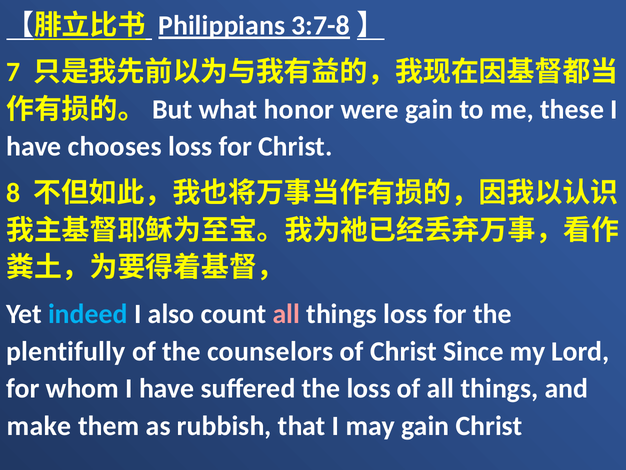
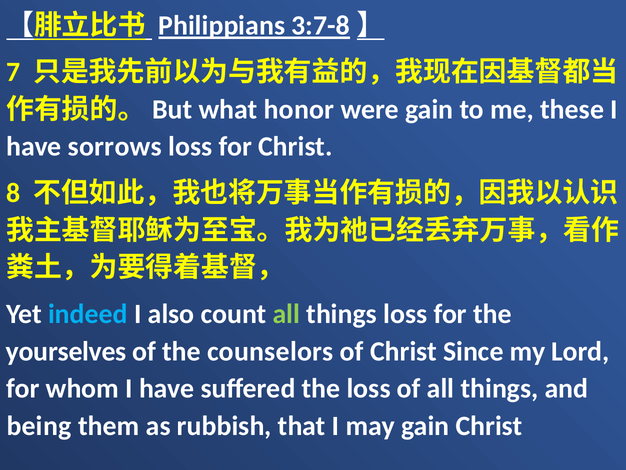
chooses: chooses -> sorrows
all at (286, 314) colour: pink -> light green
plentifully: plentifully -> yourselves
make: make -> being
